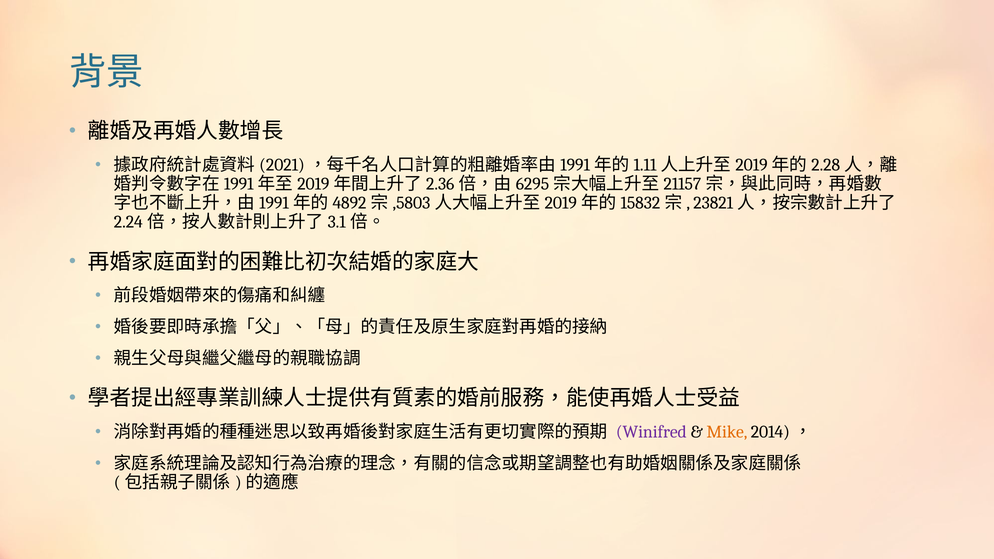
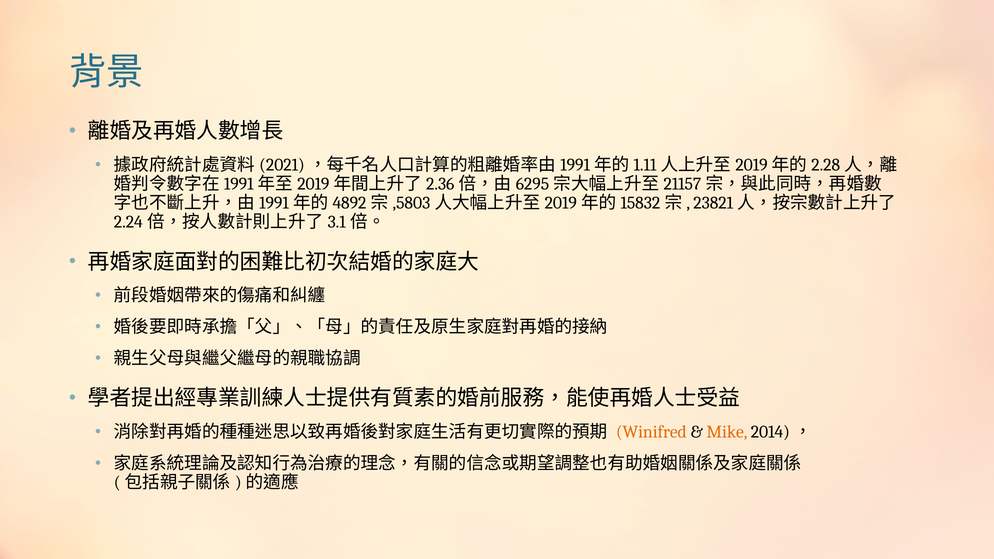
Winifred colour: purple -> orange
